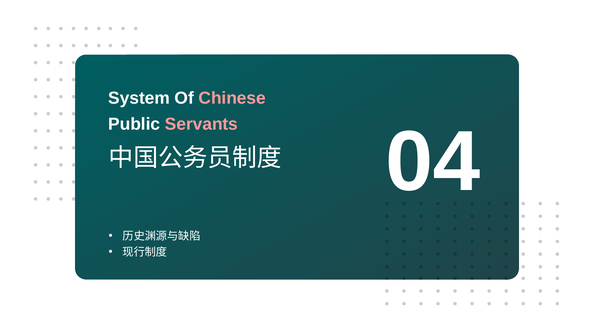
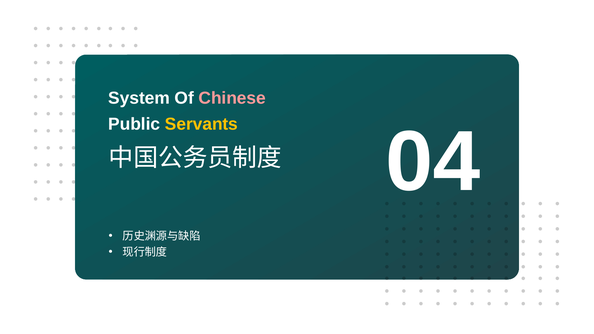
Servants colour: pink -> yellow
